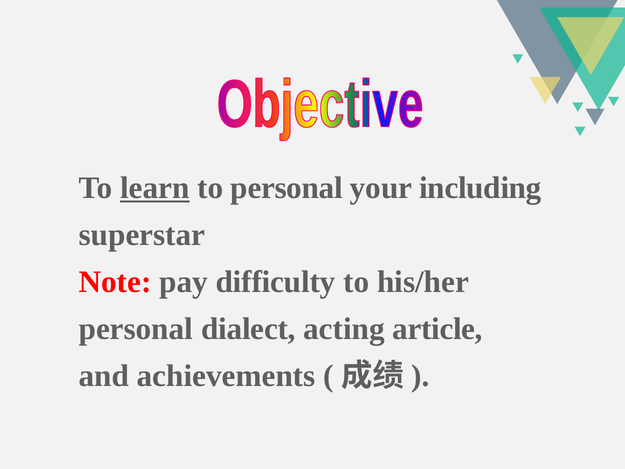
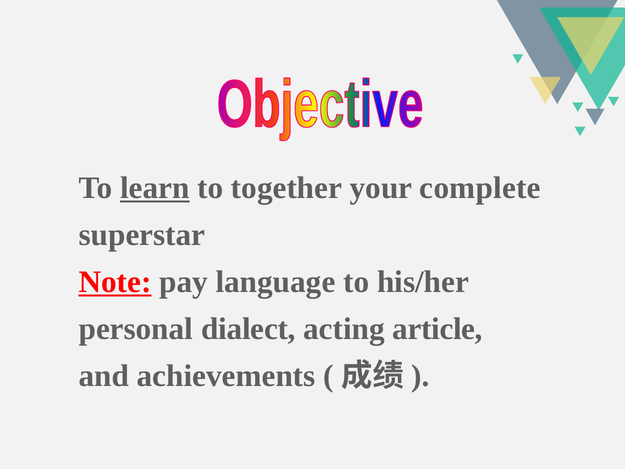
to personal: personal -> together
including: including -> complete
Note underline: none -> present
difficulty: difficulty -> language
